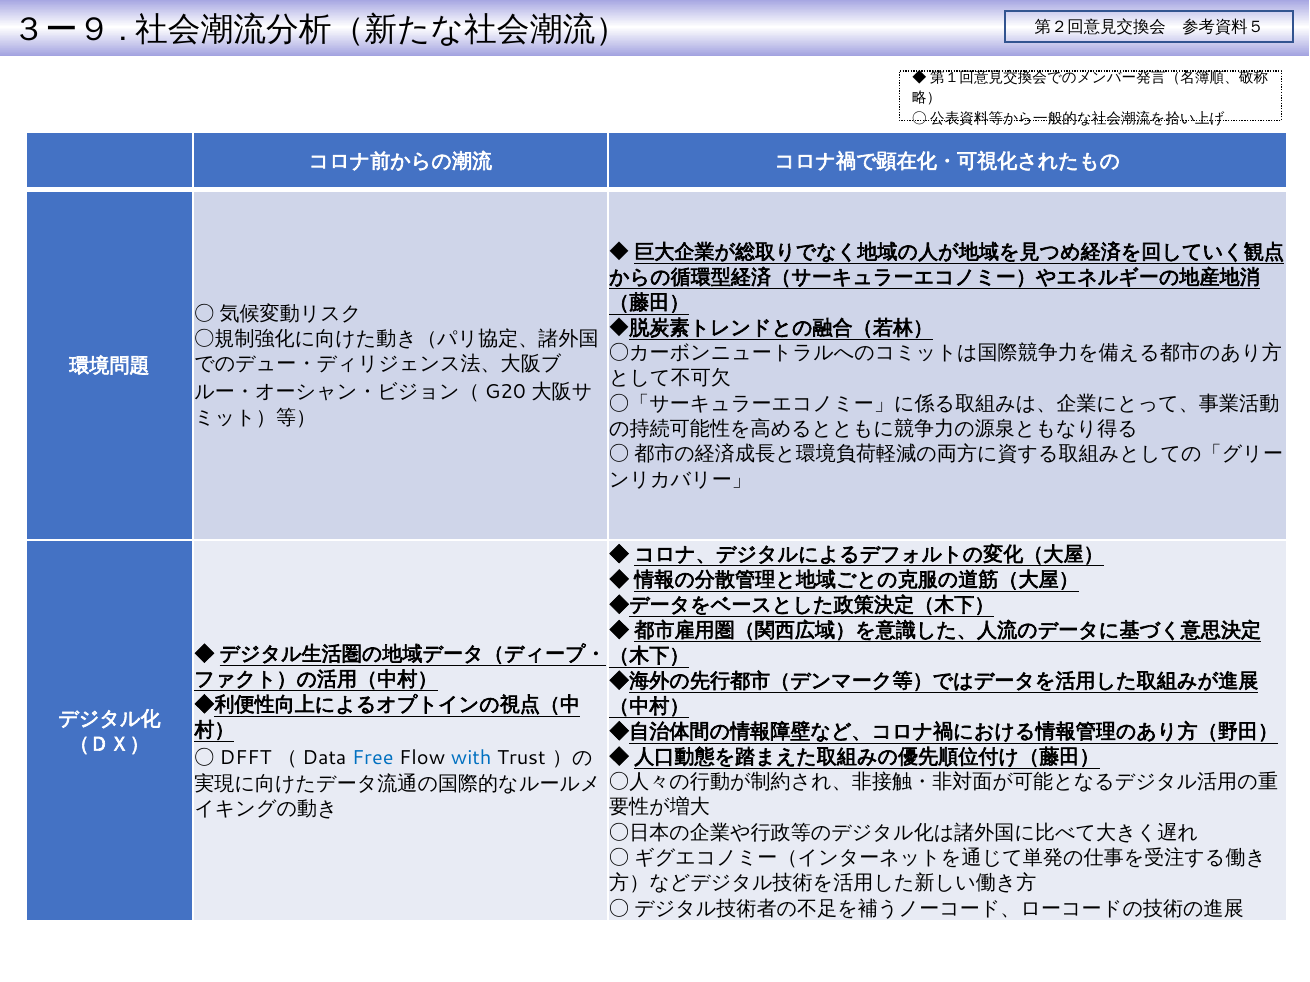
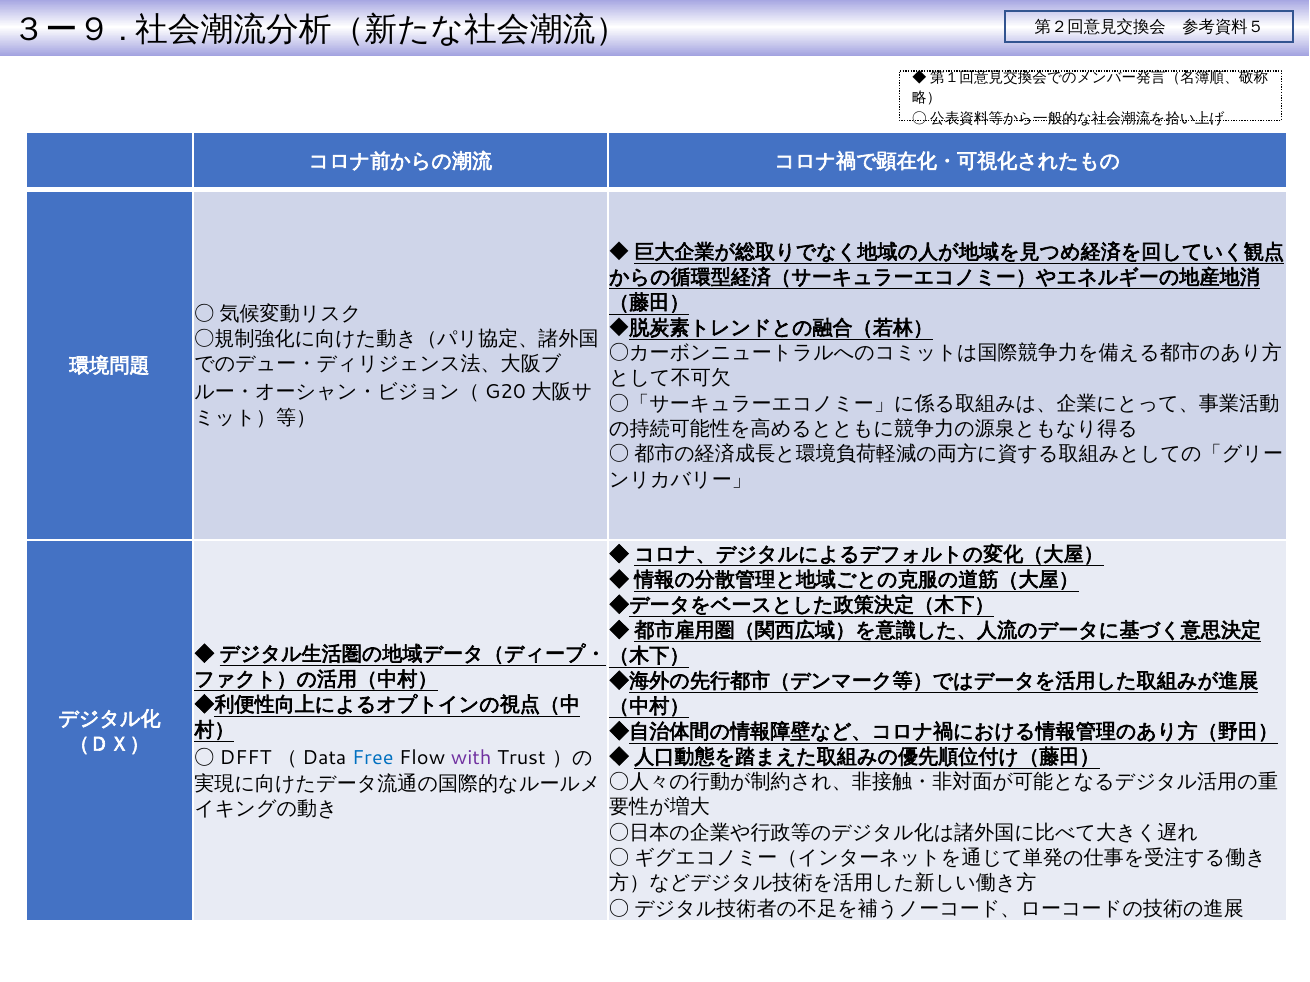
with colour: blue -> purple
